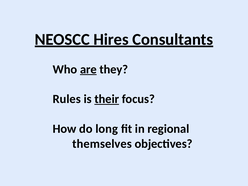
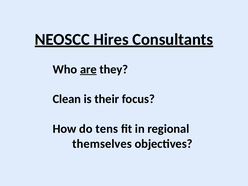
Rules: Rules -> Clean
their underline: present -> none
long: long -> tens
